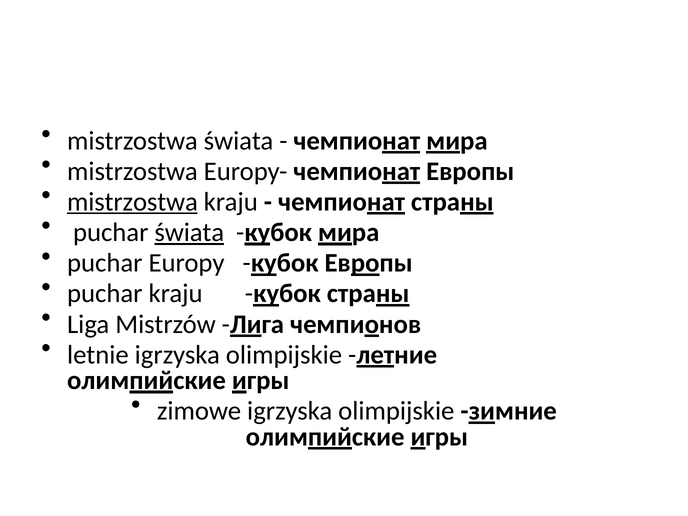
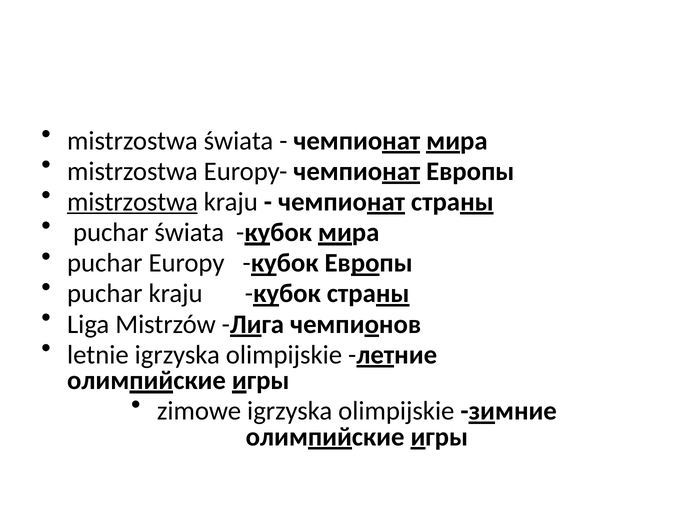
świata at (189, 232) underline: present -> none
